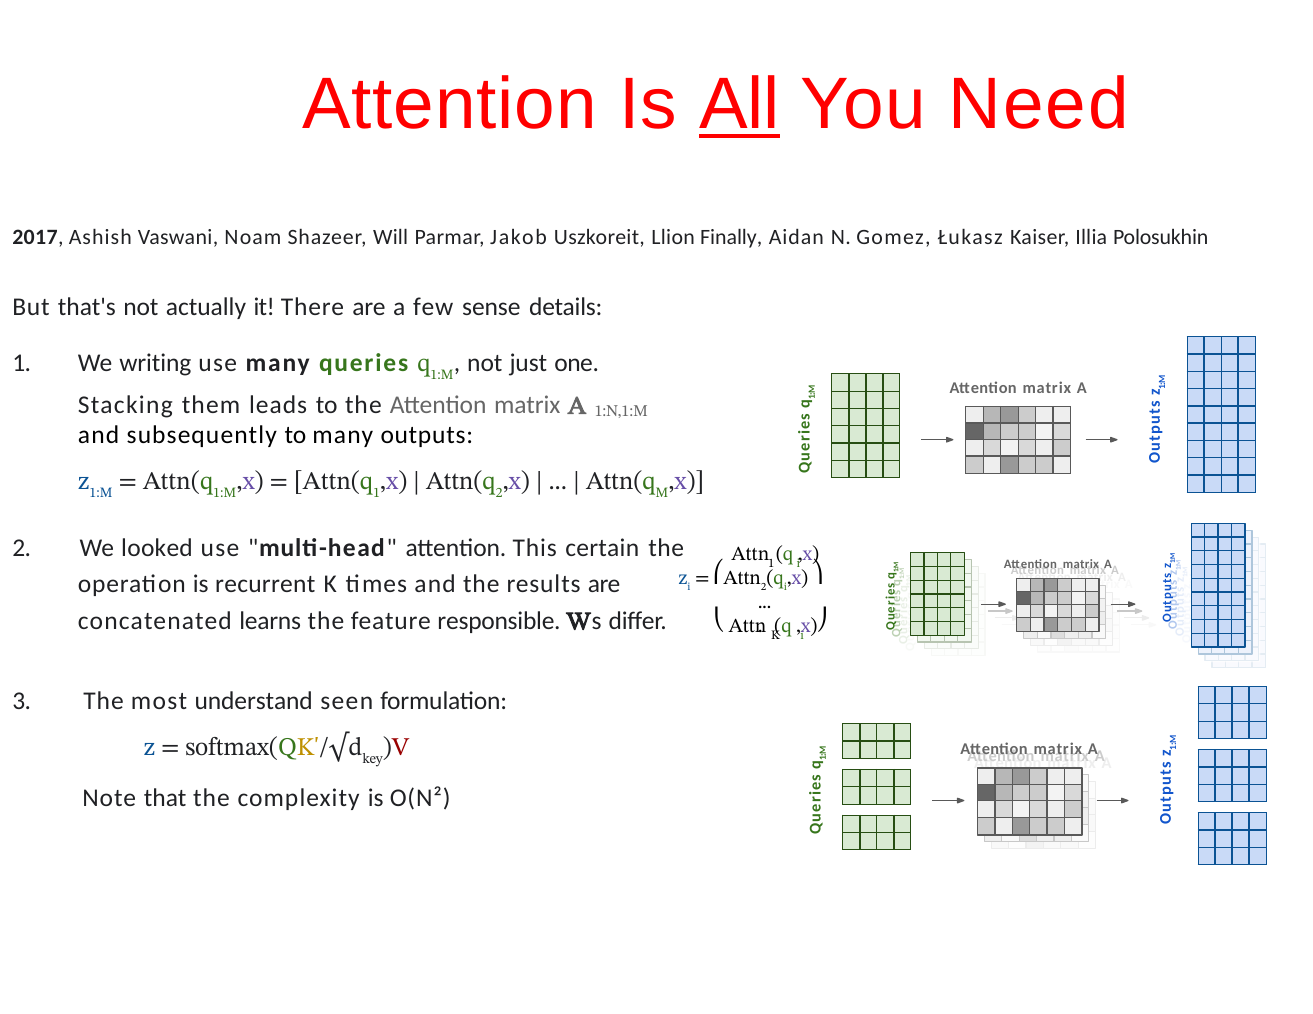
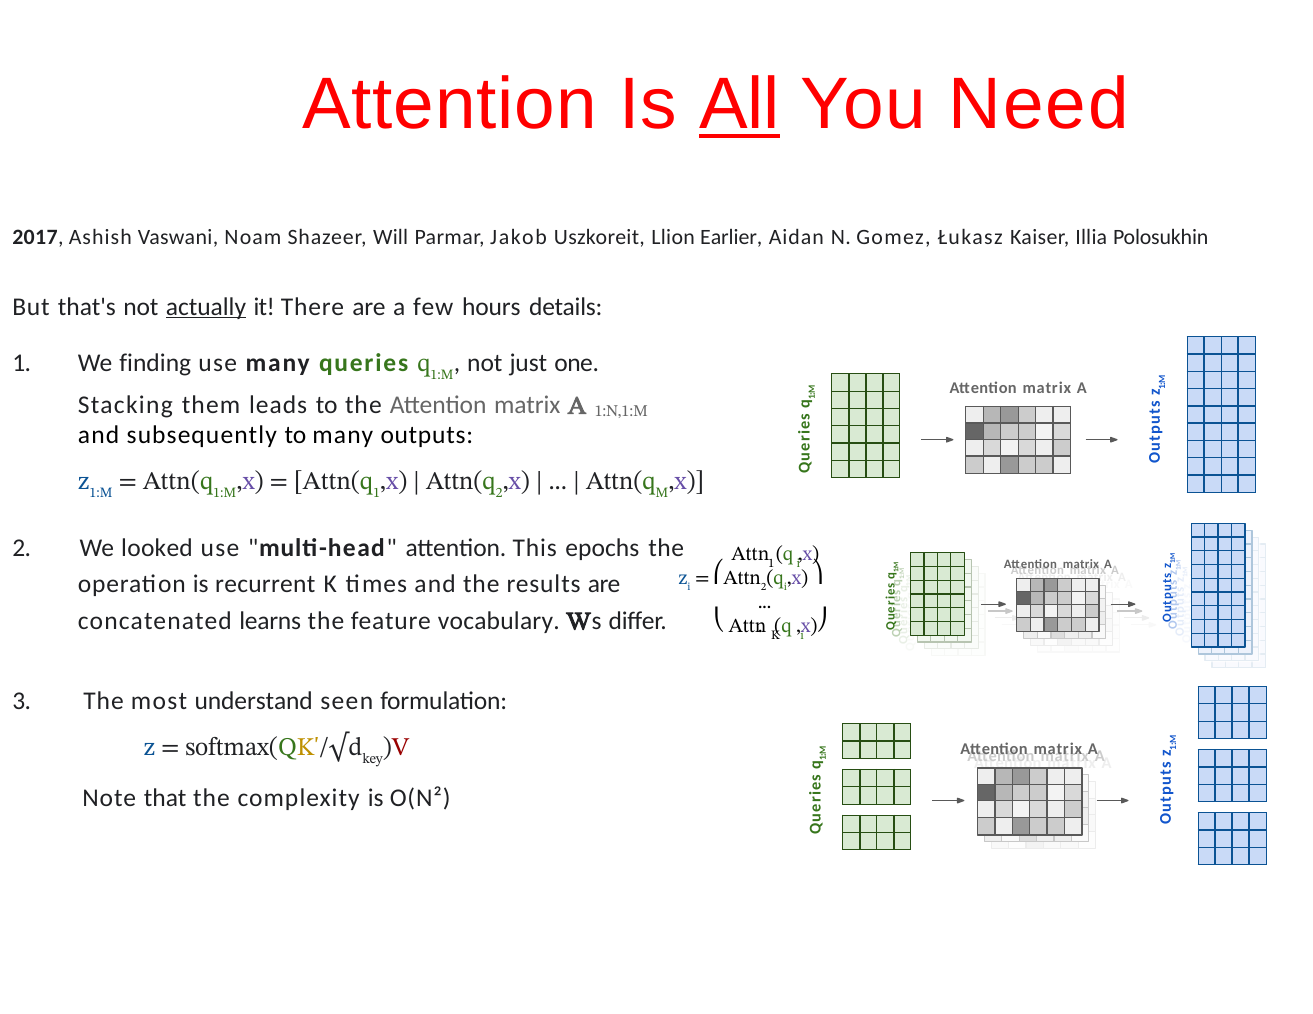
Finally: Finally -> Earlier
actually underline: none -> present
sense: sense -> hours
writing: writing -> finding
certain: certain -> epochs
responsible: responsible -> vocabulary
